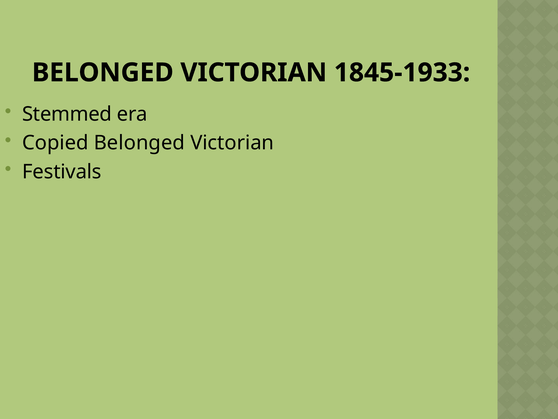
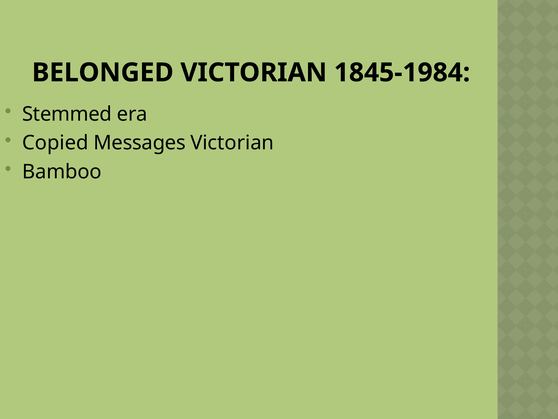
1845-1933: 1845-1933 -> 1845-1984
Copied Belonged: Belonged -> Messages
Festivals: Festivals -> Bamboo
